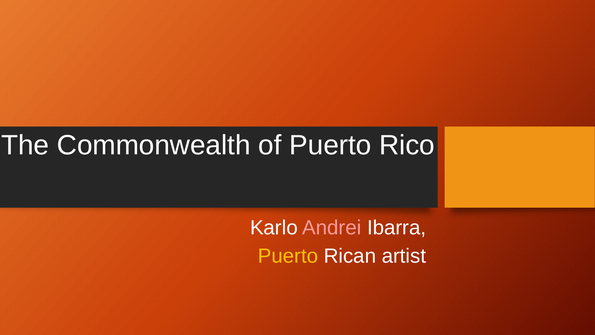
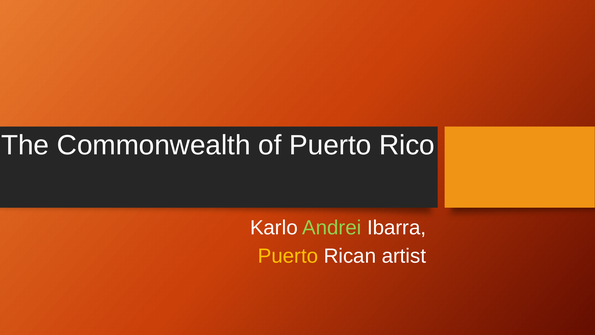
Andrei colour: pink -> light green
